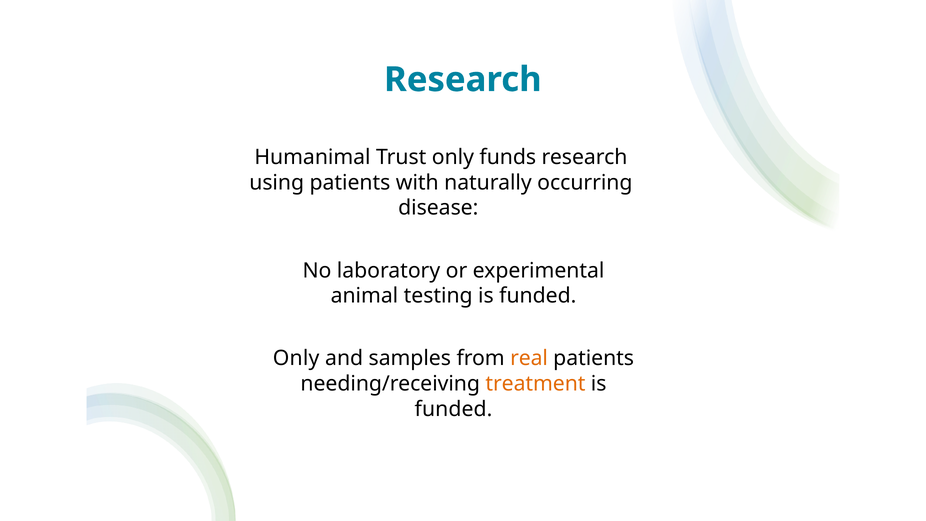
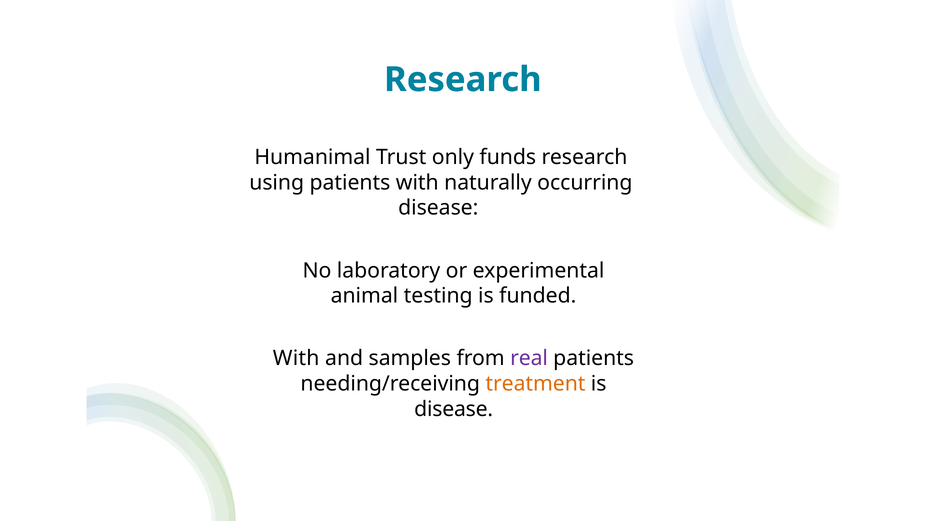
Only at (296, 358): Only -> With
real colour: orange -> purple
funded at (454, 409): funded -> disease
